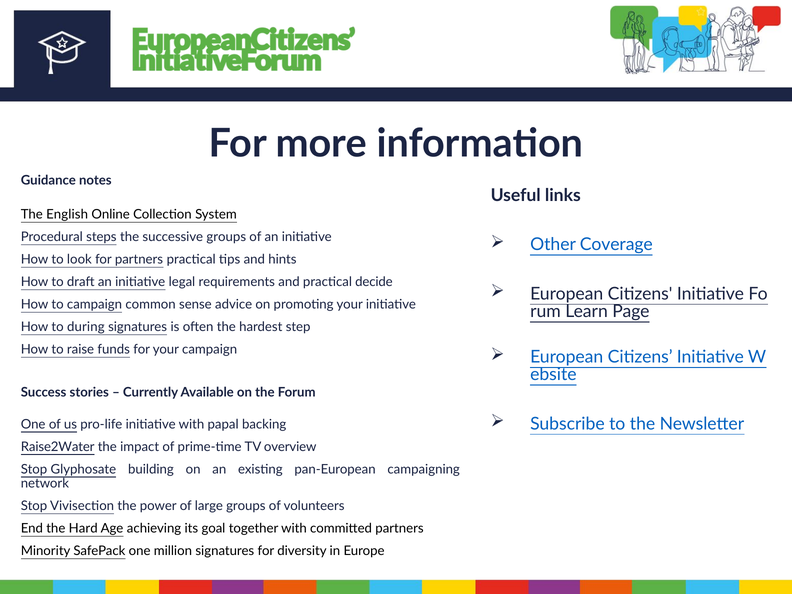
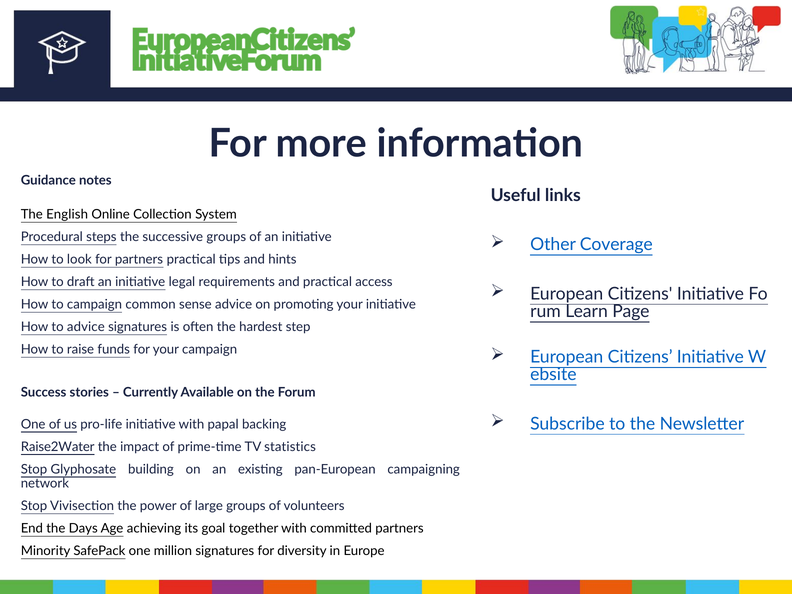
decide: decide -> access
to during: during -> advice
overview: overview -> statistics
Hard: Hard -> Days
